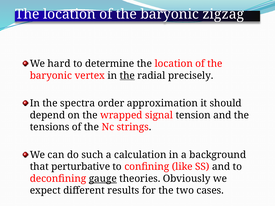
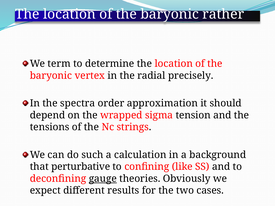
zigzag: zigzag -> rather
hard: hard -> term
the at (127, 76) underline: present -> none
signal: signal -> sigma
